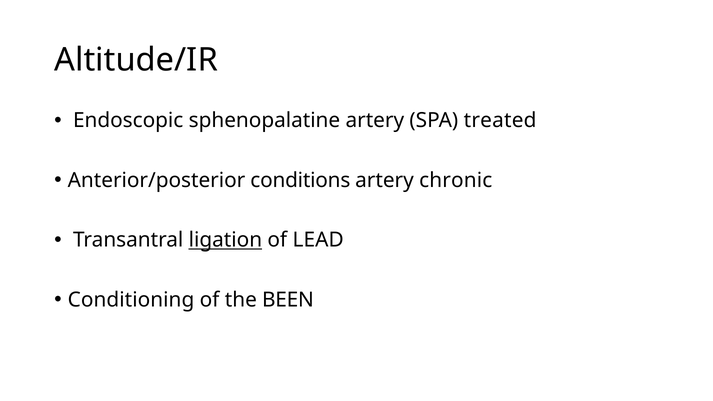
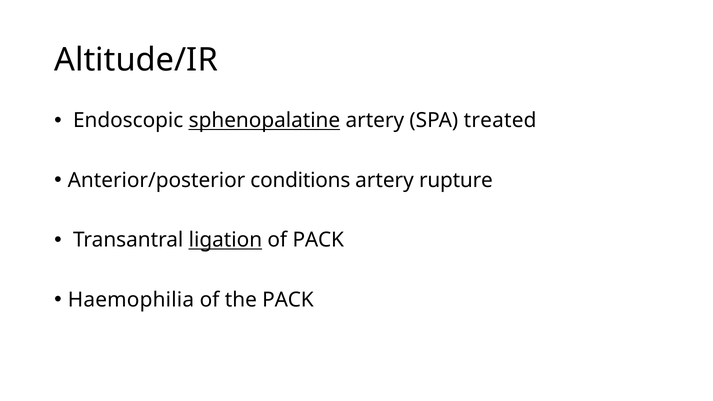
sphenopalatine underline: none -> present
chronic: chronic -> rupture
of LEAD: LEAD -> PACK
Conditioning: Conditioning -> Haemophilia
the BEEN: BEEN -> PACK
